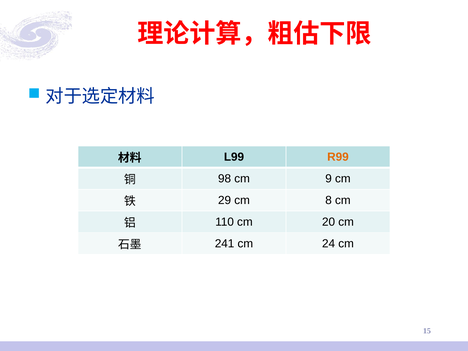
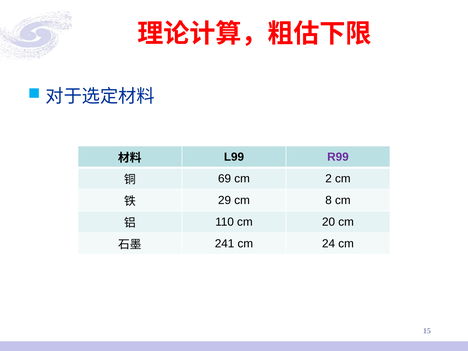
R99 colour: orange -> purple
98: 98 -> 69
9: 9 -> 2
